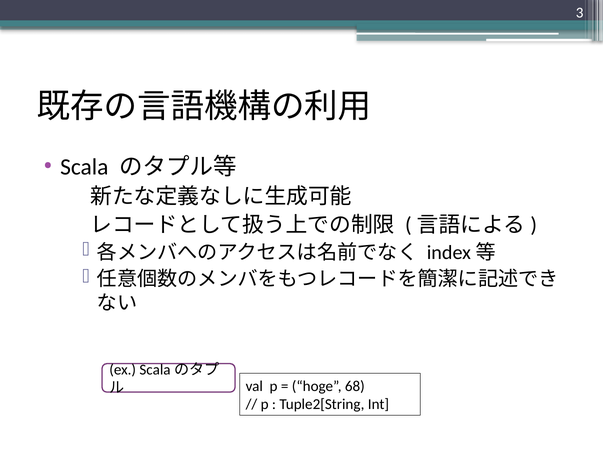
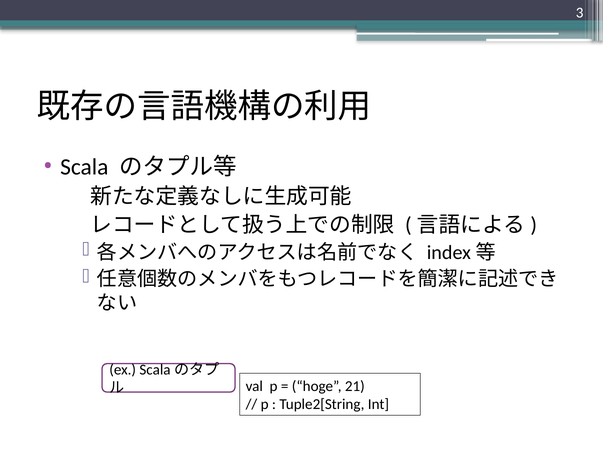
68: 68 -> 21
